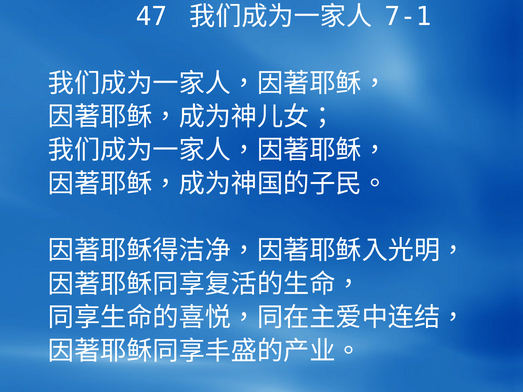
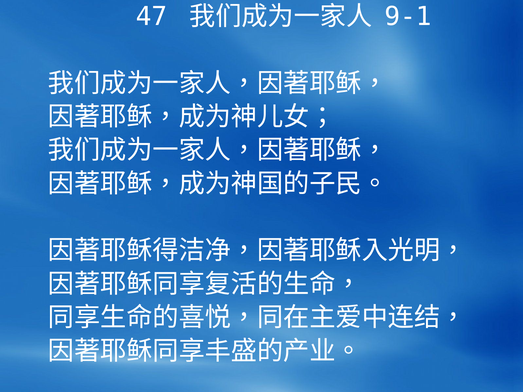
7-1: 7-1 -> 9-1
